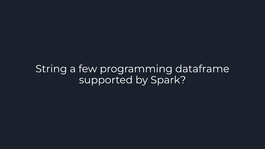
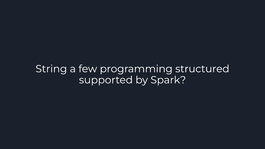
dataframe: dataframe -> structured
